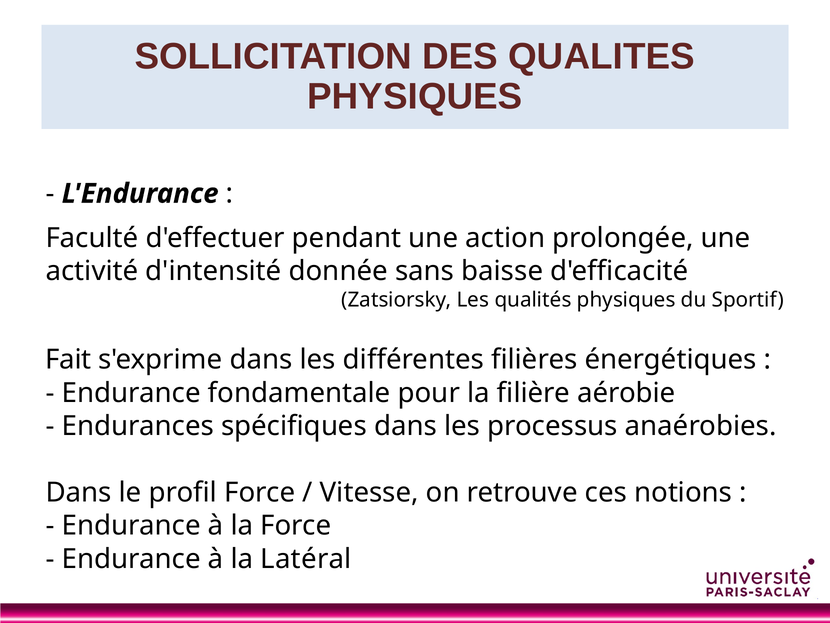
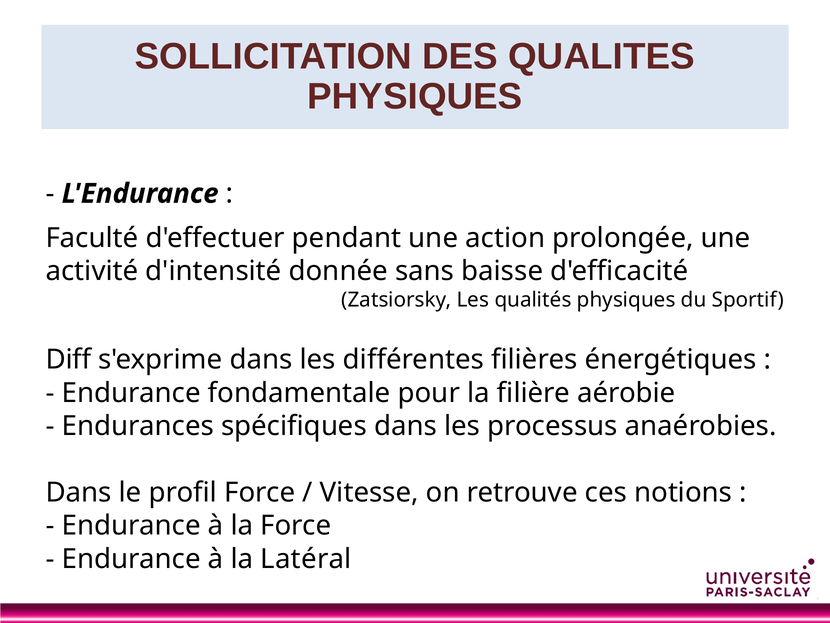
Fait: Fait -> Diff
